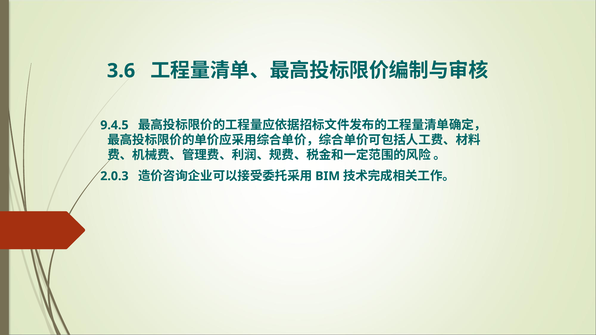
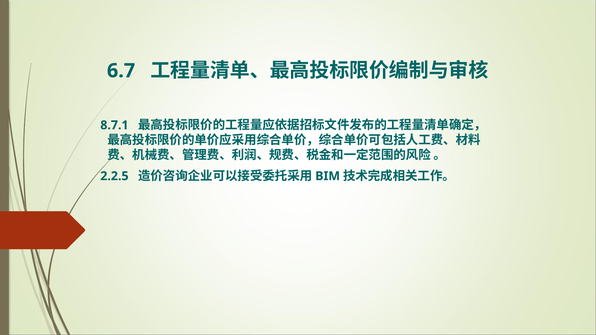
3.6: 3.6 -> 6.7
9.4.5: 9.4.5 -> 8.7.1
2.0.3: 2.0.3 -> 2.2.5
